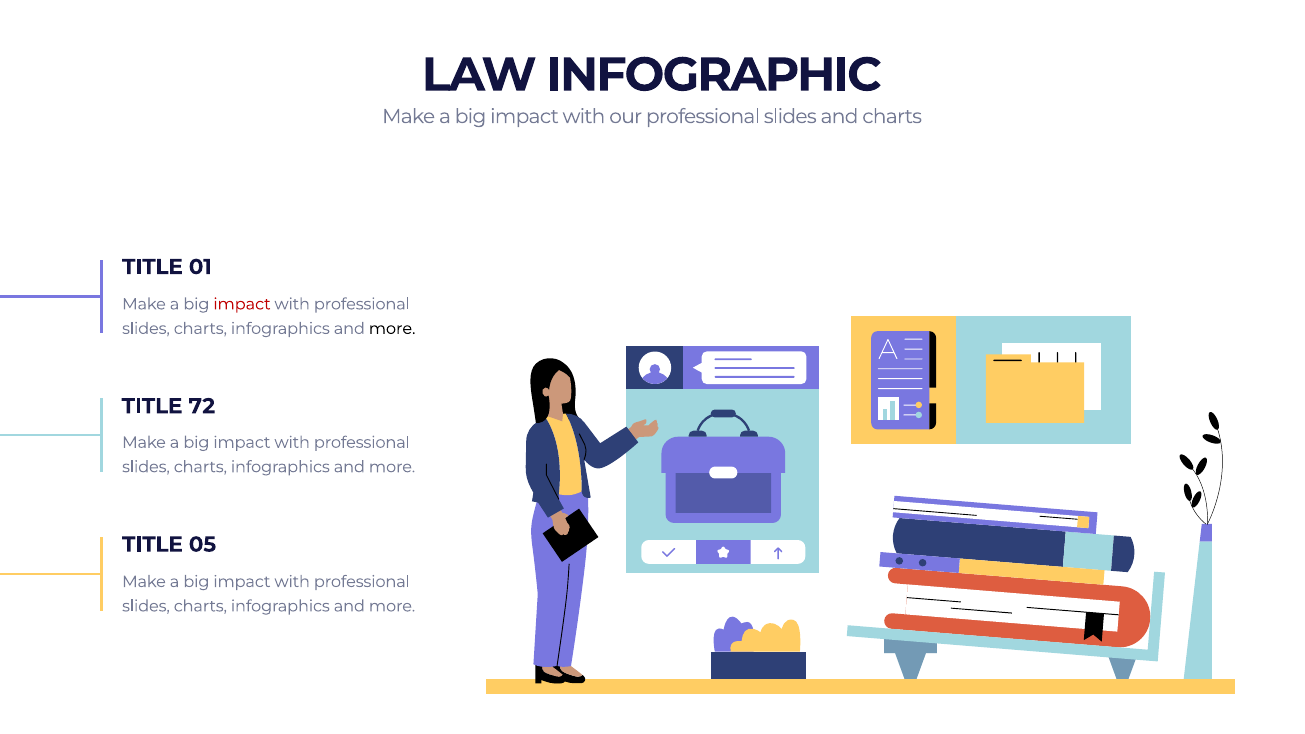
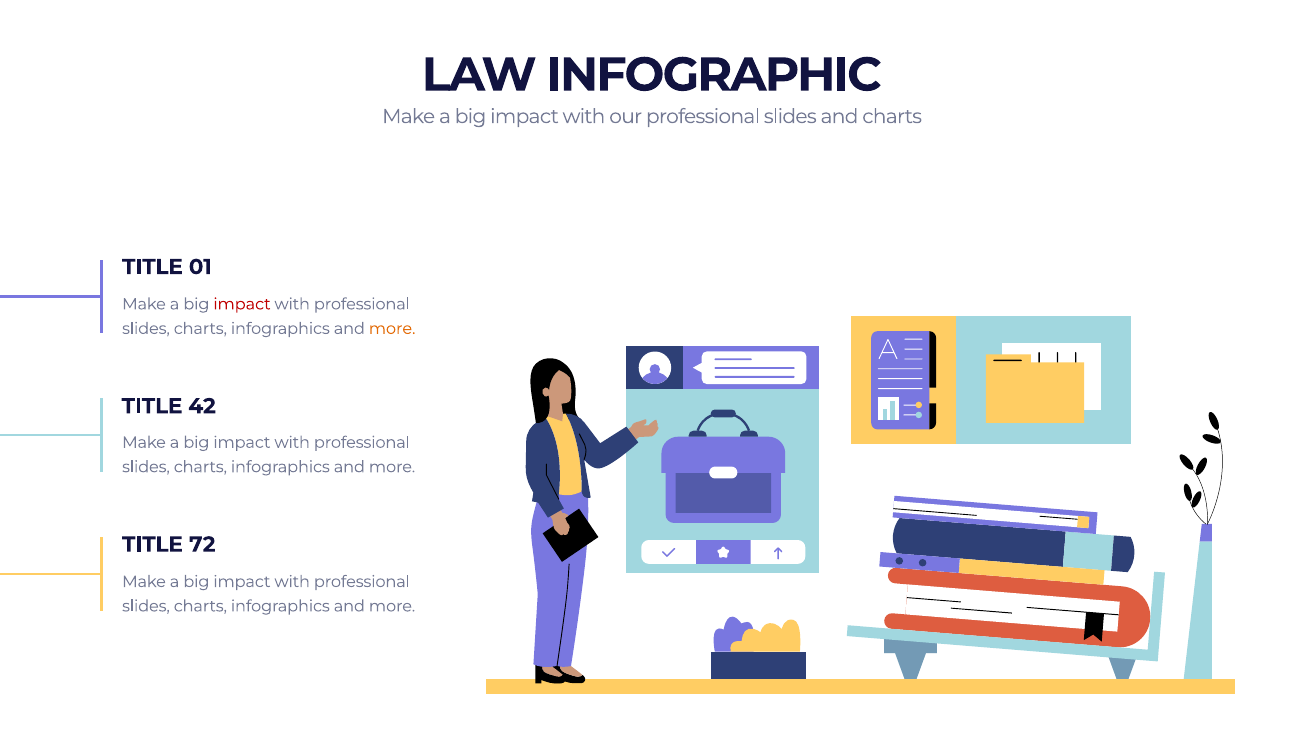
more at (392, 329) colour: black -> orange
72: 72 -> 42
05: 05 -> 72
